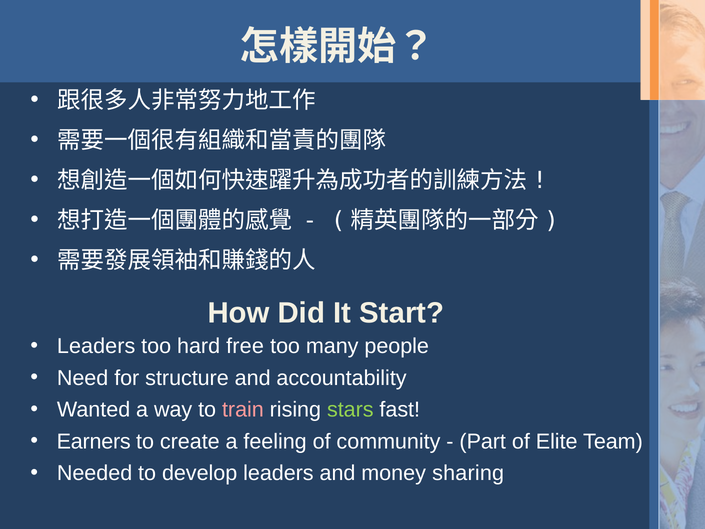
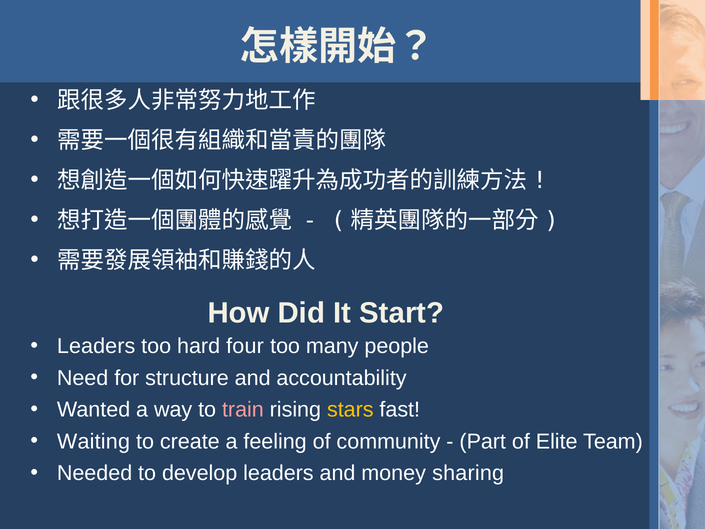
free: free -> four
stars colour: light green -> yellow
Earners: Earners -> Waiting
